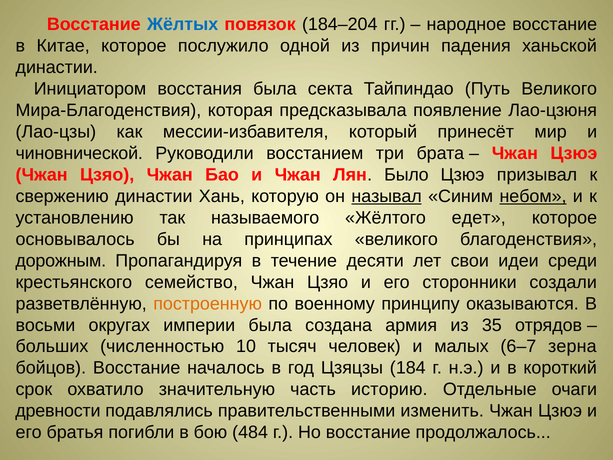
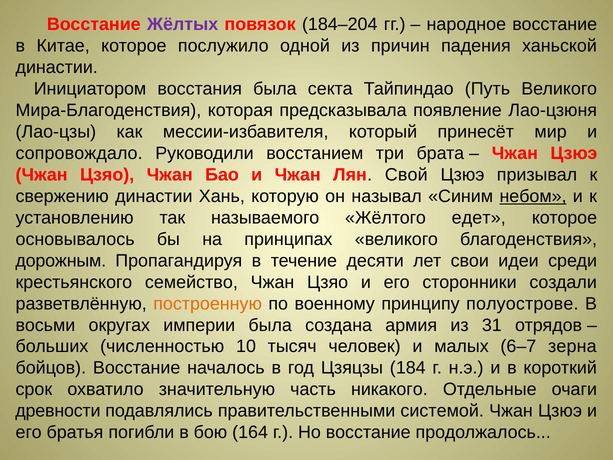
Жёлтых colour: blue -> purple
чиновнической: чиновнической -> сопровождало
Было: Было -> Свой
называл underline: present -> none
оказываются: оказываются -> полуострове
35: 35 -> 31
историю: историю -> никакого
изменить: изменить -> системой
484: 484 -> 164
